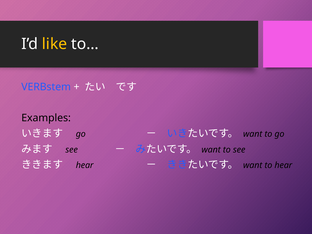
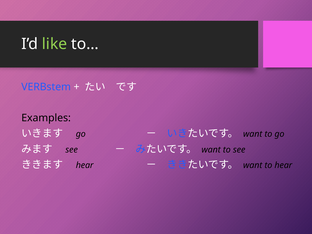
like colour: yellow -> light green
